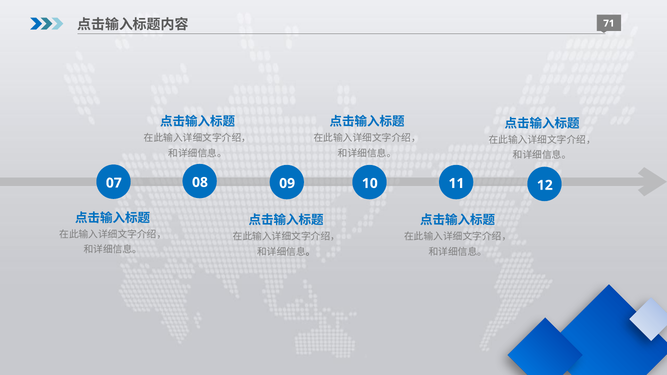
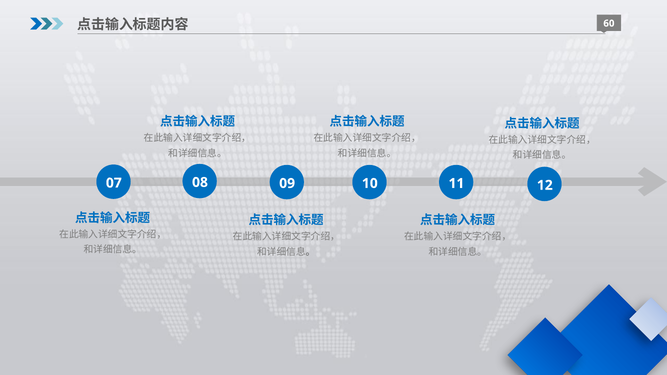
71: 71 -> 60
